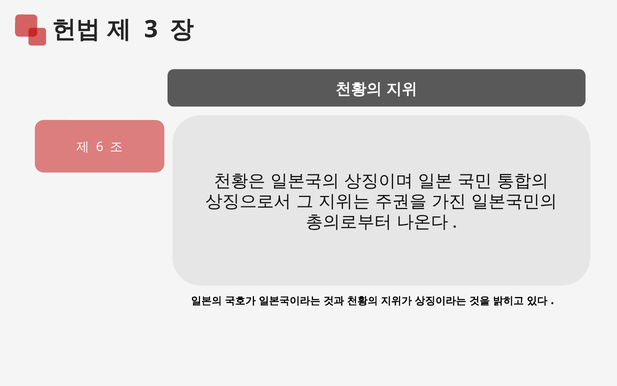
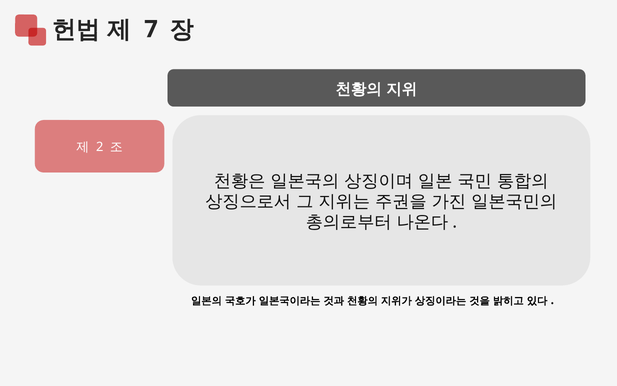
3: 3 -> 7
6: 6 -> 2
